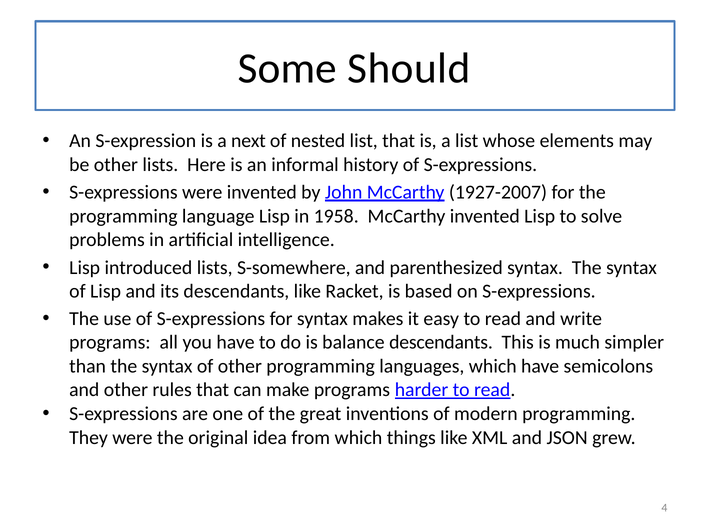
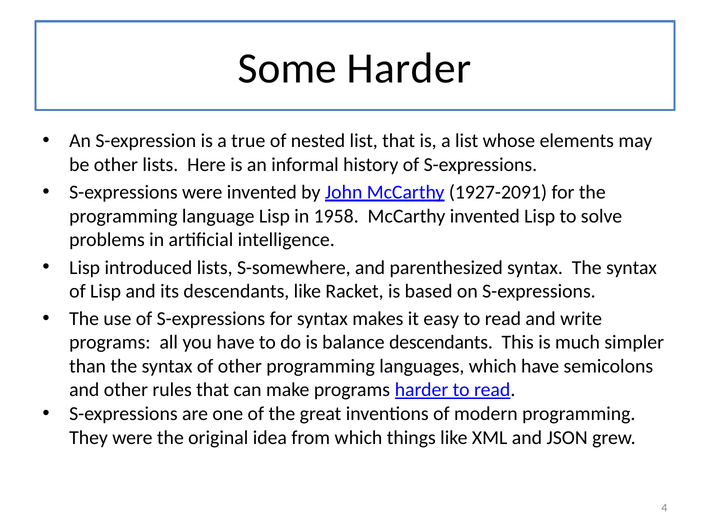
Some Should: Should -> Harder
next: next -> true
1927-2007: 1927-2007 -> 1927-2091
